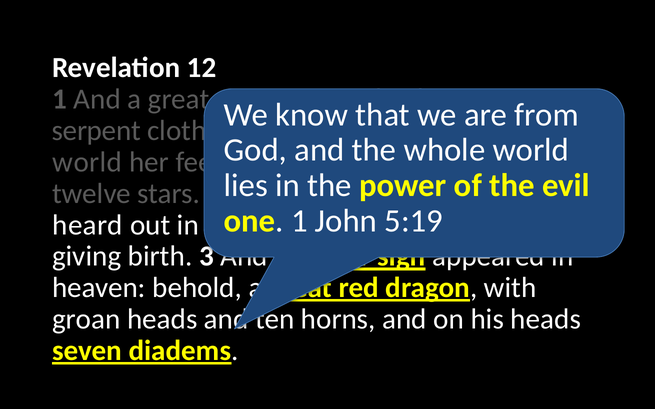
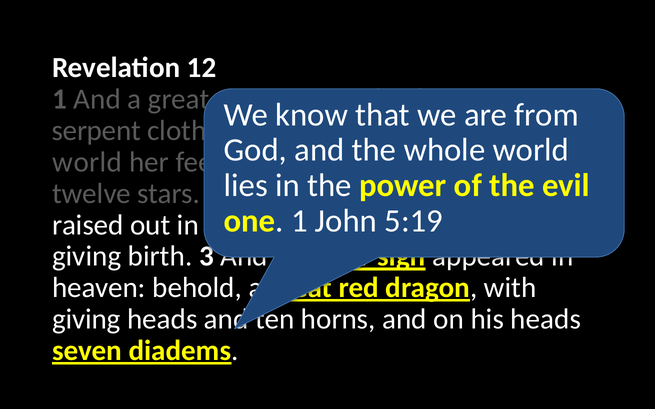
heard: heard -> raised
groan at (86, 320): groan -> giving
